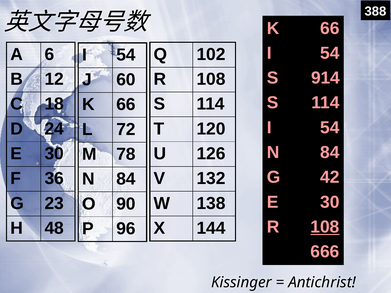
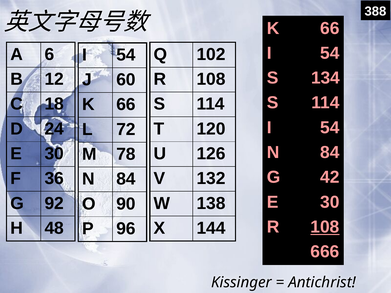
914: 914 -> 134
23: 23 -> 92
